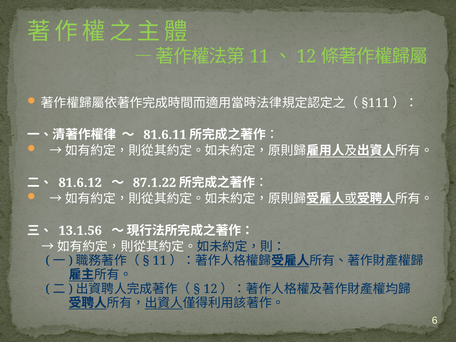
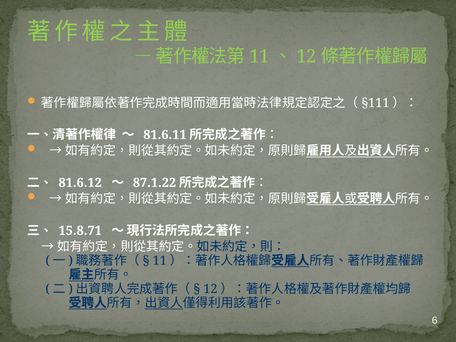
13.1.56: 13.1.56 -> 15.8.71
